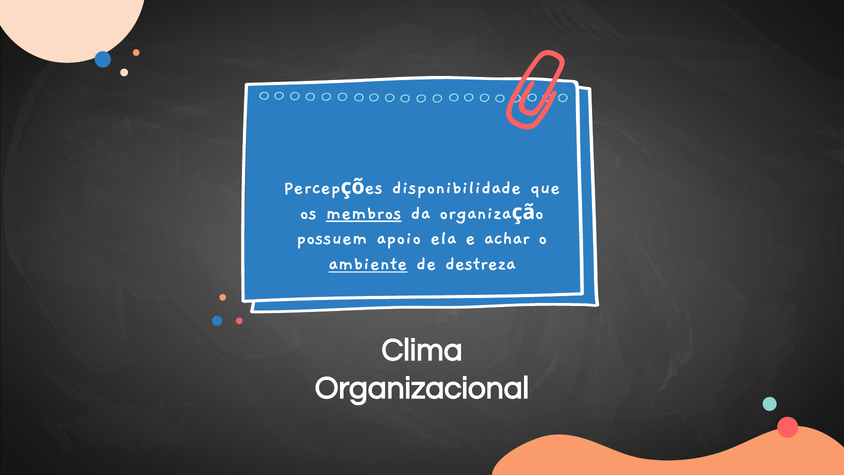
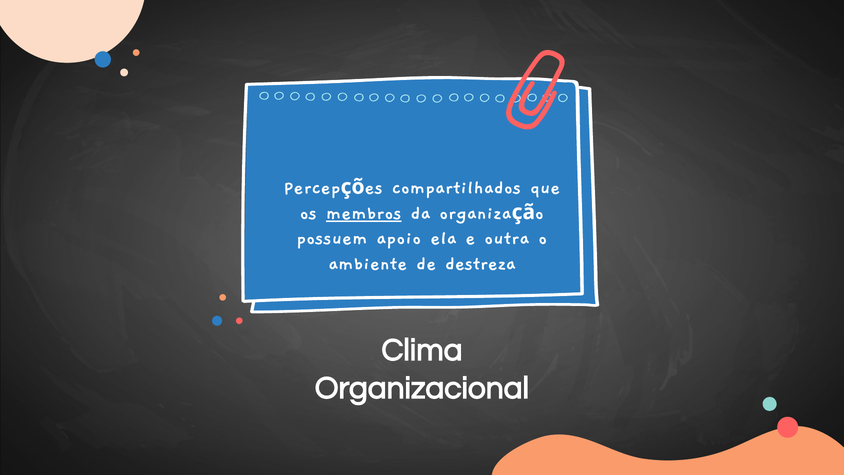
disponibilidade: disponibilidade -> compartilhados
achar: achar -> outra
ambiente underline: present -> none
